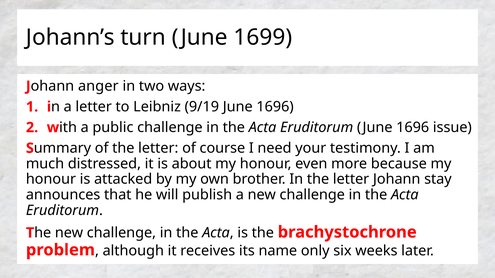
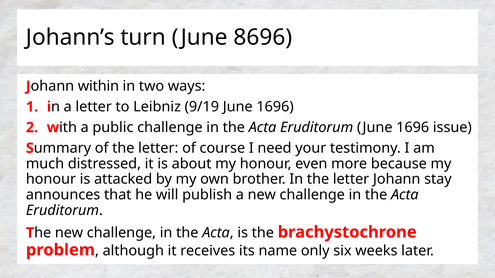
1699: 1699 -> 8696
anger: anger -> within
